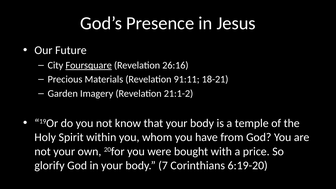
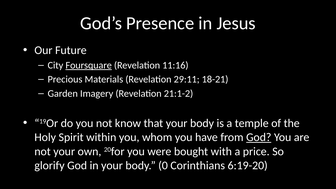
26:16: 26:16 -> 11:16
91:11: 91:11 -> 29:11
God at (259, 137) underline: none -> present
7: 7 -> 0
